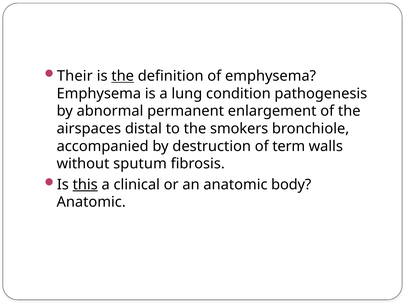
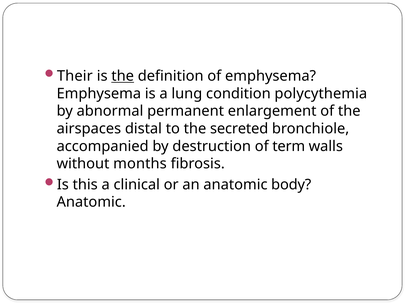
pathogenesis: pathogenesis -> polycythemia
smokers: smokers -> secreted
sputum: sputum -> months
this underline: present -> none
